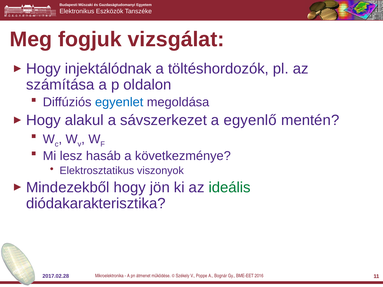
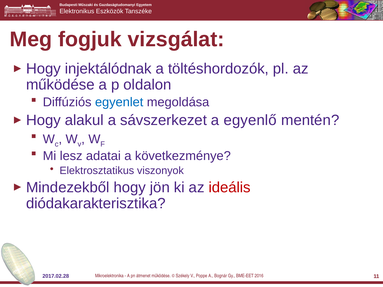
számítása at (60, 85): számítása -> működése
hasáb: hasáb -> adatai
ideális colour: green -> red
